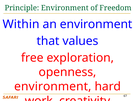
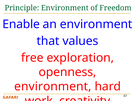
Within: Within -> Enable
